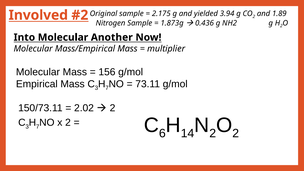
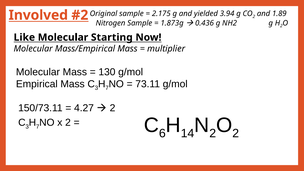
Into: Into -> Like
Another: Another -> Starting
156: 156 -> 130
2.02: 2.02 -> 4.27
